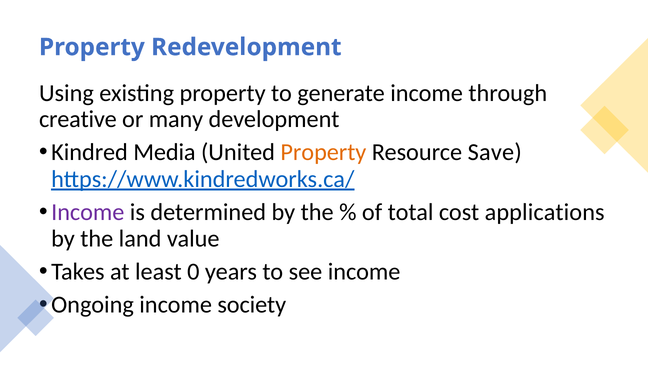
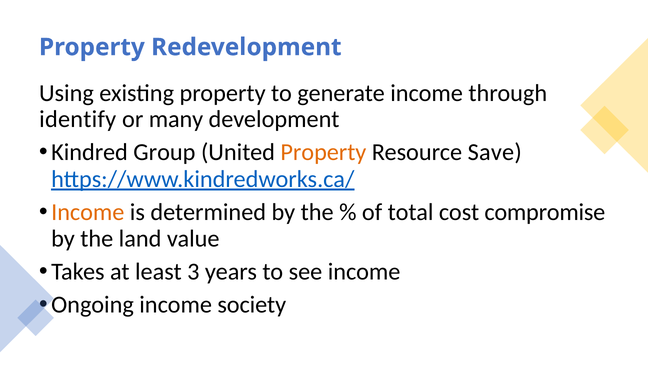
creative: creative -> identify
Media: Media -> Group
Income at (88, 212) colour: purple -> orange
applications: applications -> compromise
0: 0 -> 3
